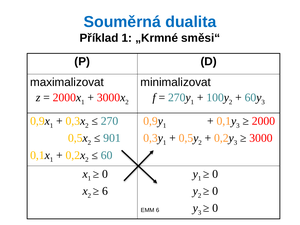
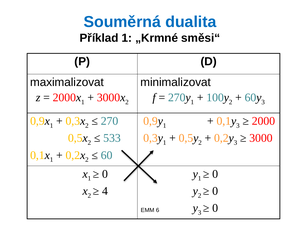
901: 901 -> 533
6 at (105, 191): 6 -> 4
